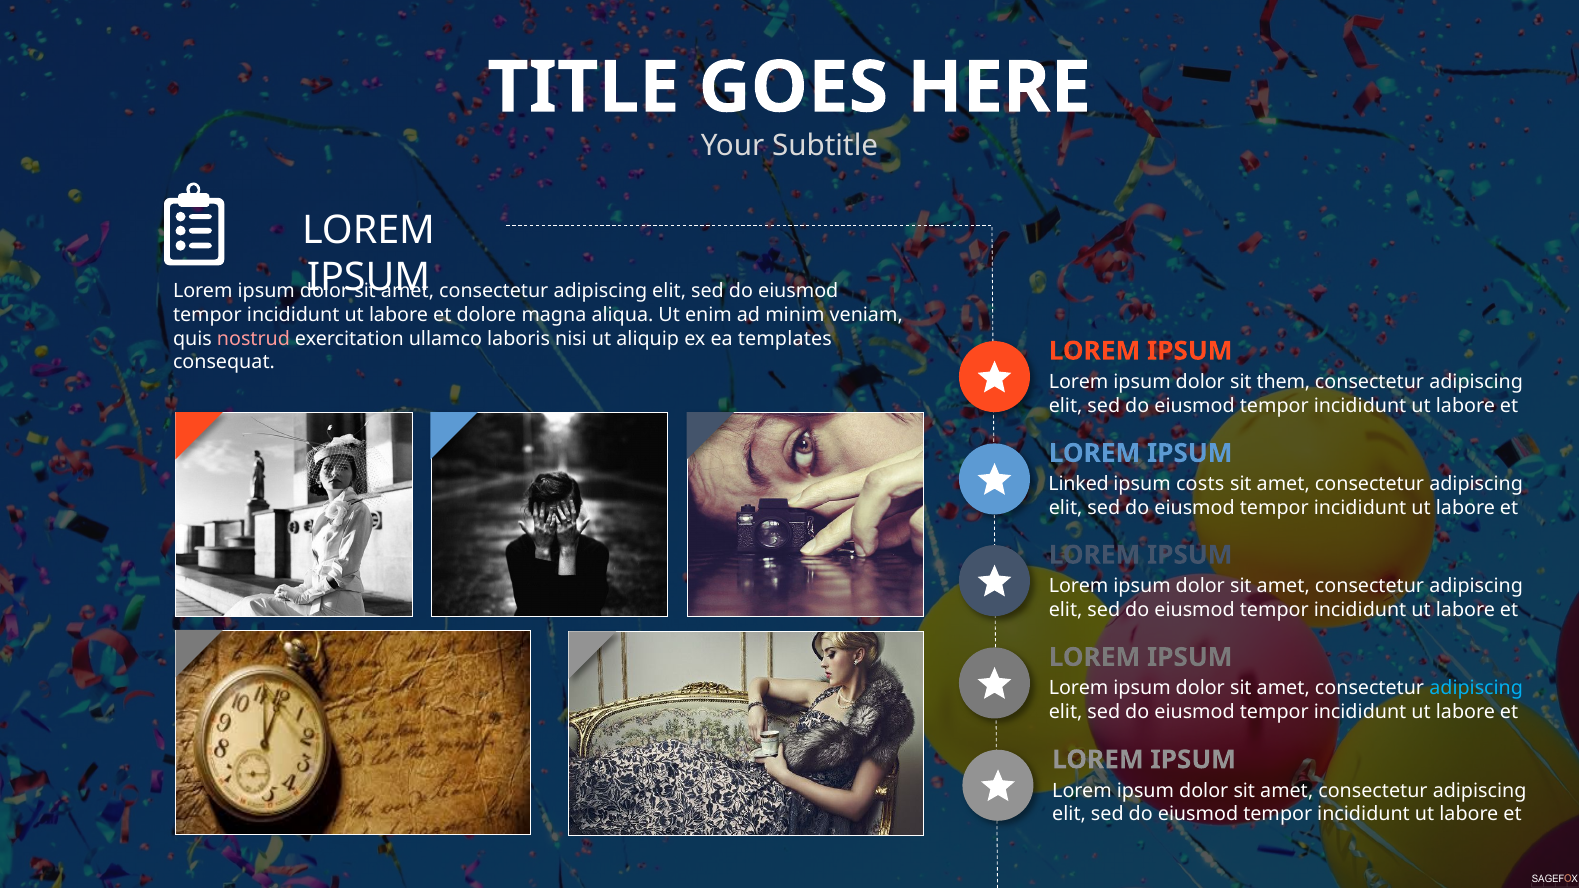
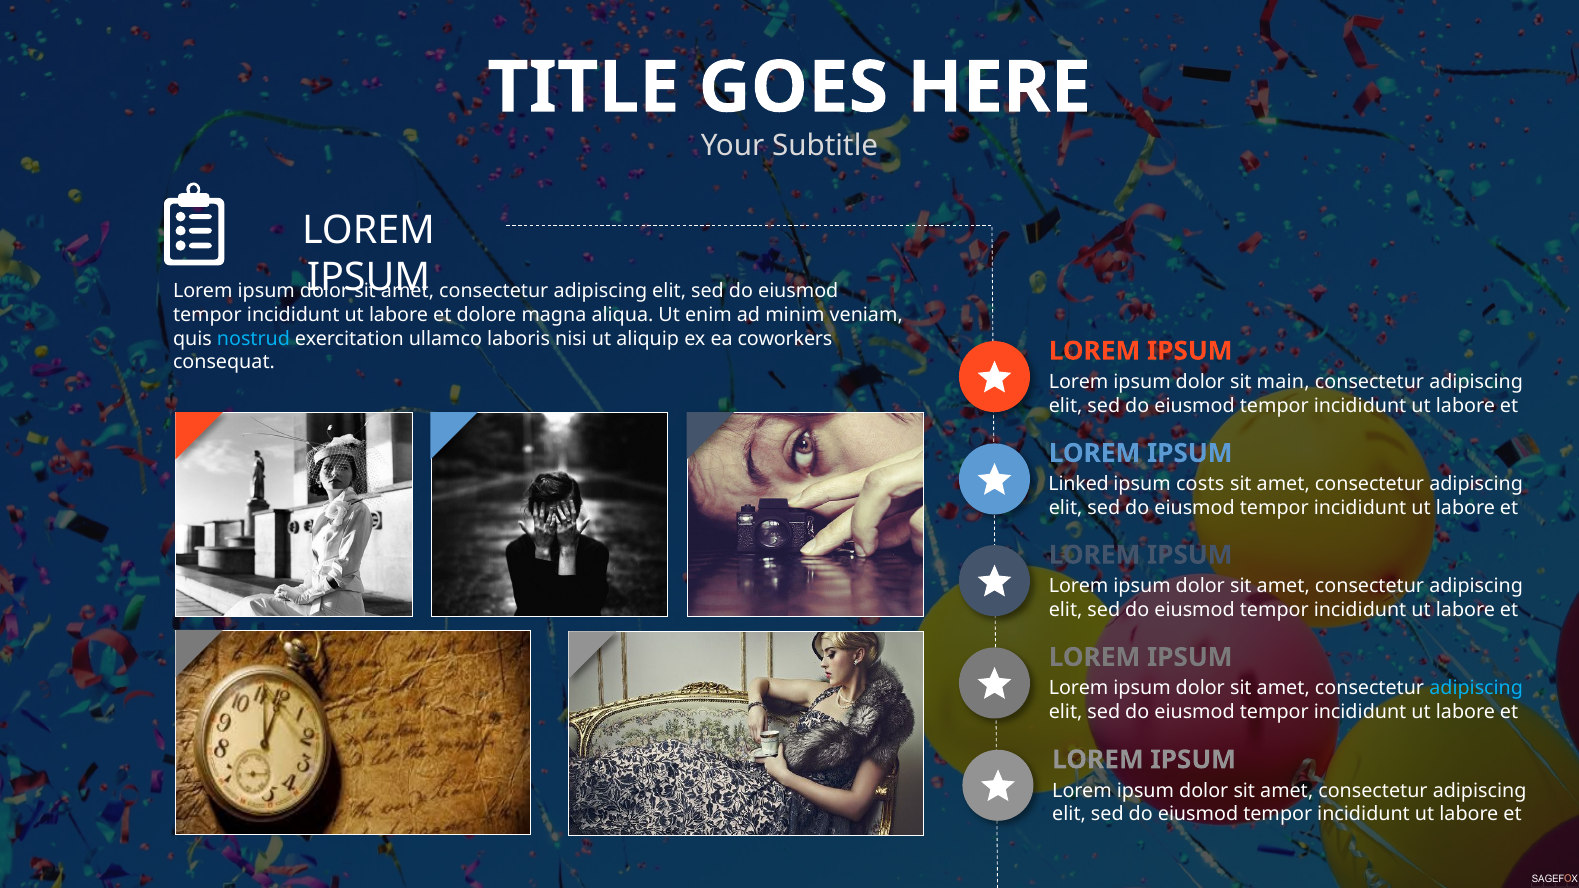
nostrud colour: pink -> light blue
templates: templates -> coworkers
them: them -> main
